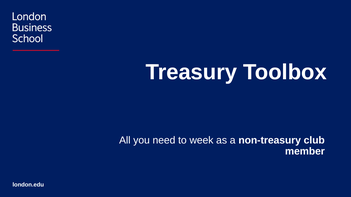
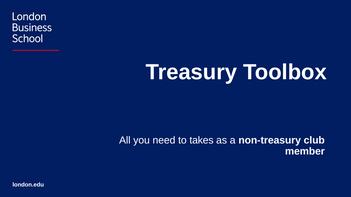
week: week -> takes
